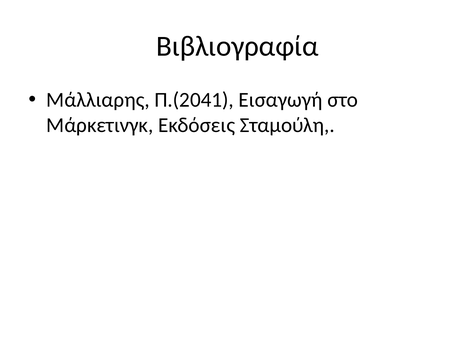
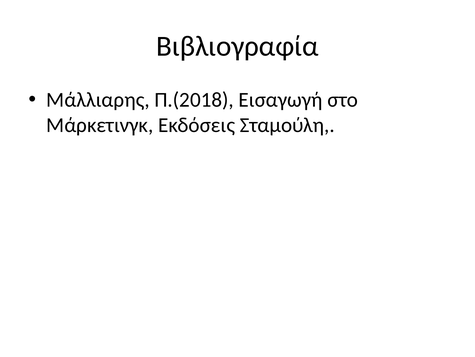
Π.(2041: Π.(2041 -> Π.(2018
